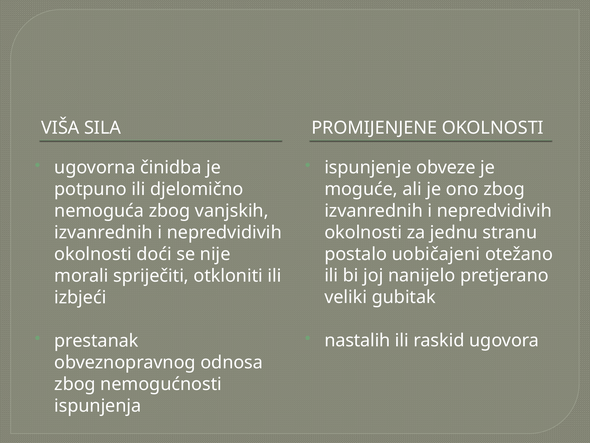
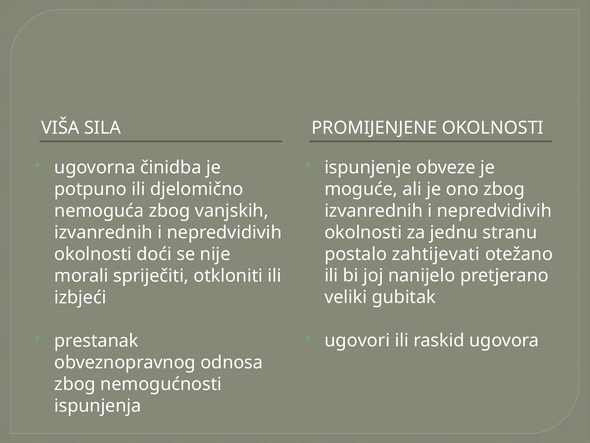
uobičajeni: uobičajeni -> zahtijevati
nastalih: nastalih -> ugovori
